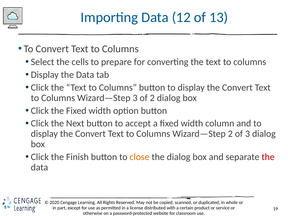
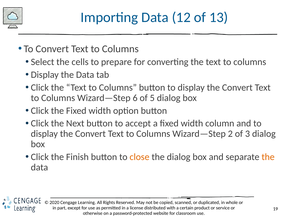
Wizard—Step 3: 3 -> 6
of 2: 2 -> 5
the at (268, 157) colour: red -> orange
